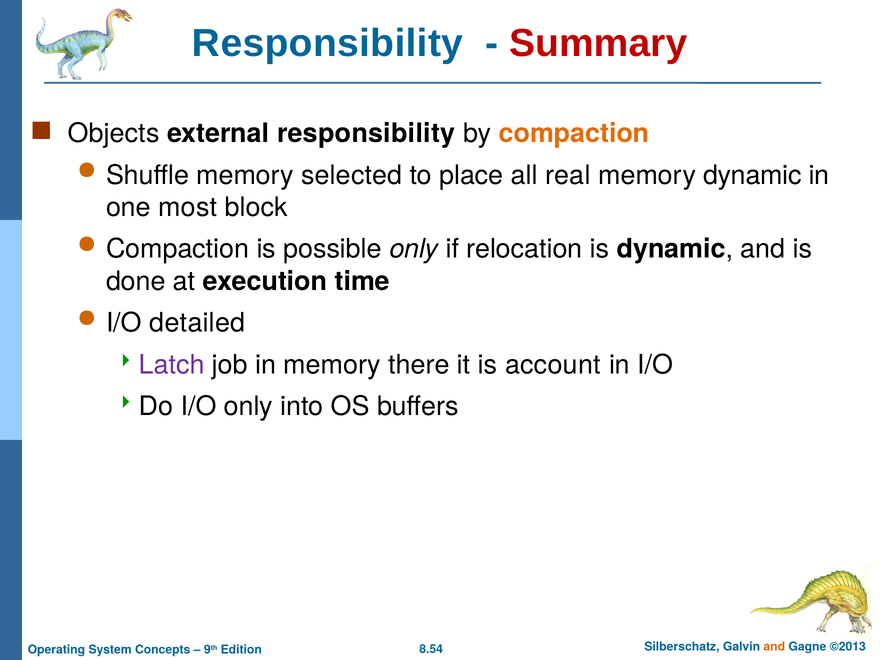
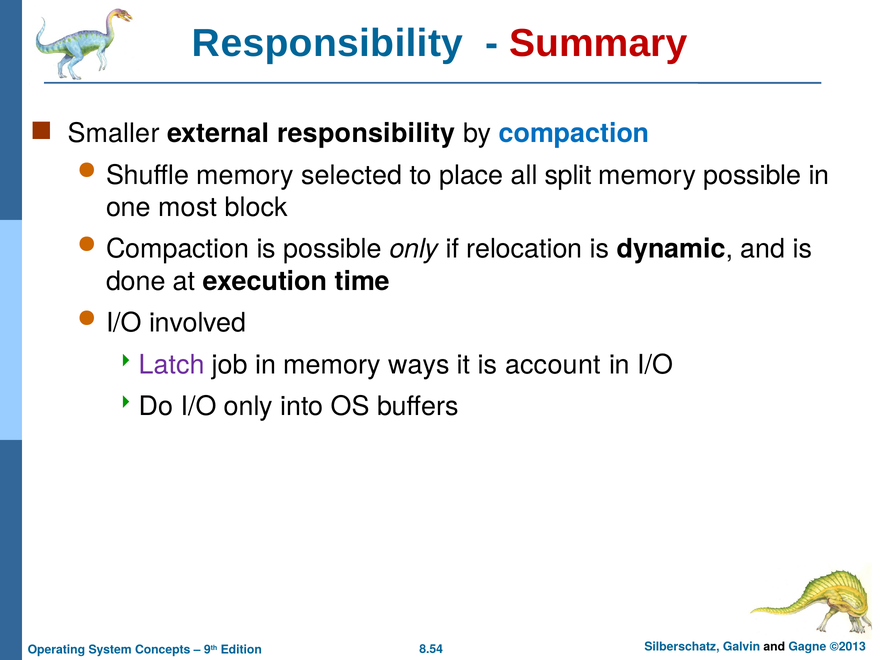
Objects: Objects -> Smaller
compaction at (574, 133) colour: orange -> blue
real: real -> split
memory dynamic: dynamic -> possible
detailed: detailed -> involved
there: there -> ways
and at (774, 647) colour: orange -> black
